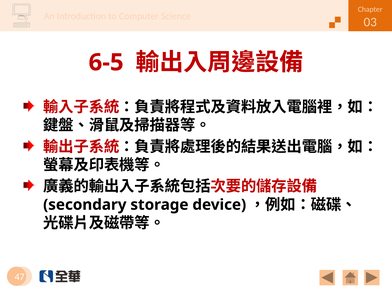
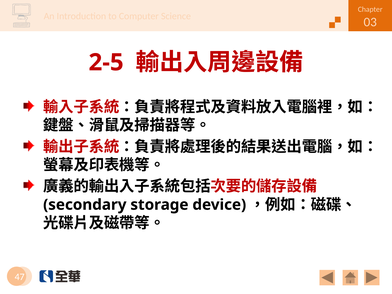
6-5: 6-5 -> 2-5
